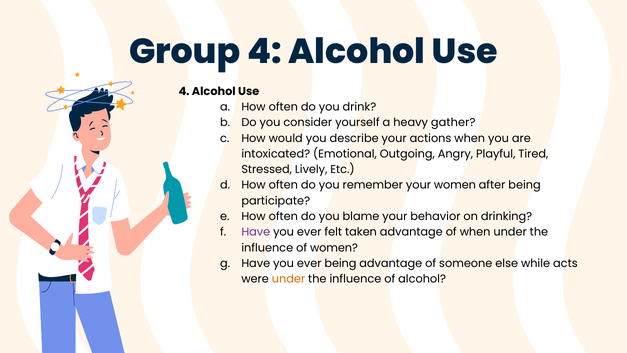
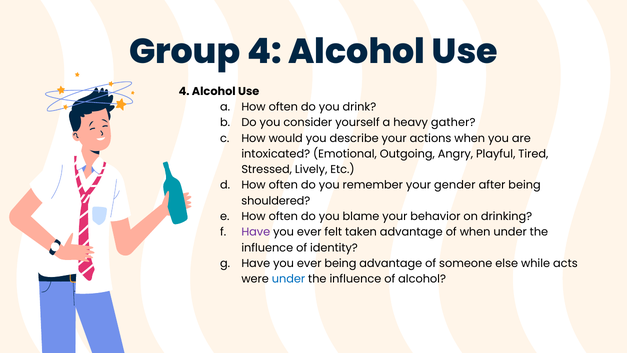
your women: women -> gender
participate: participate -> shouldered
of women: women -> identity
under at (288, 279) colour: orange -> blue
